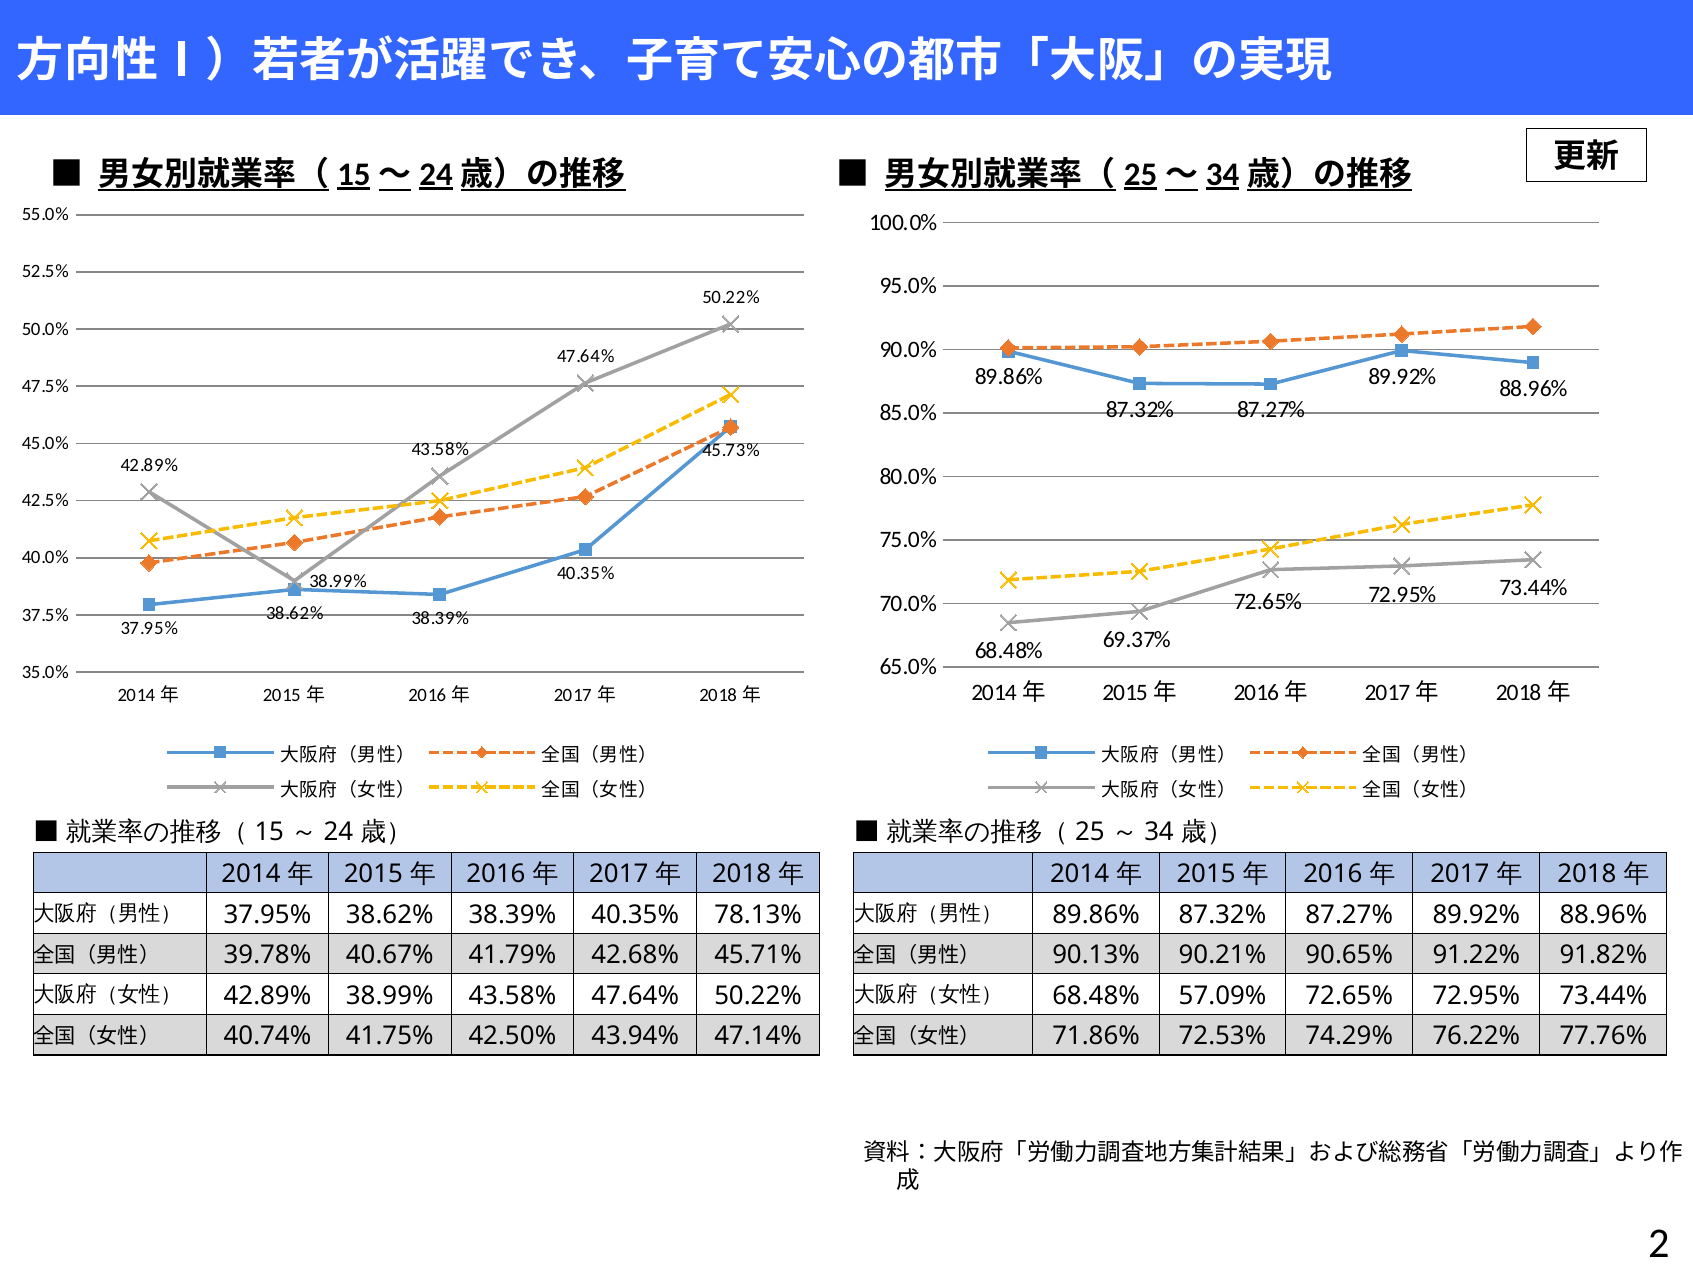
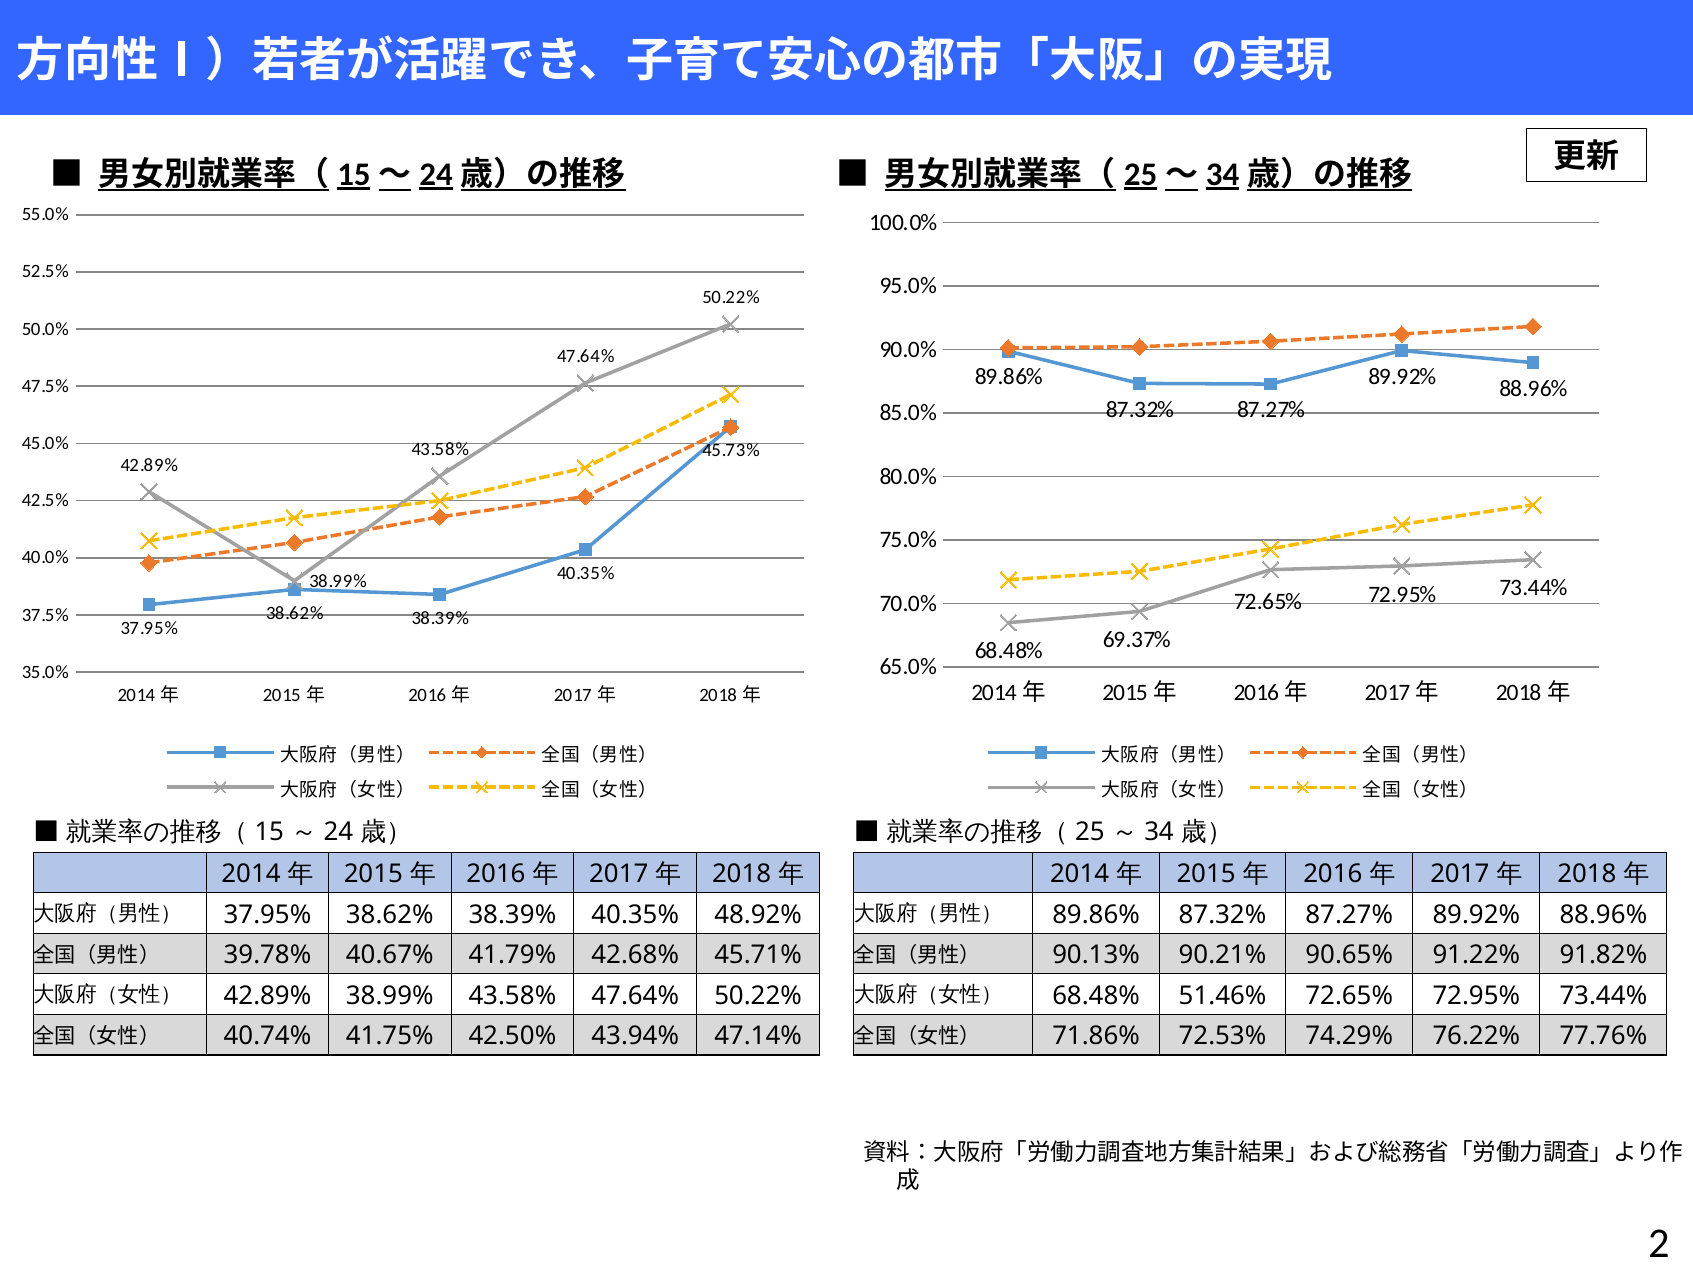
78.13%: 78.13% -> 48.92%
57.09%: 57.09% -> 51.46%
